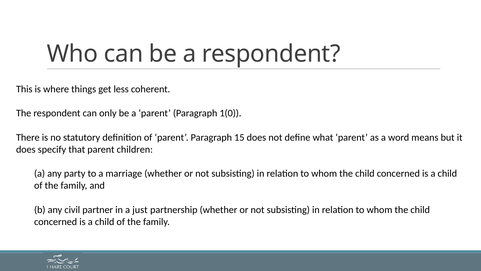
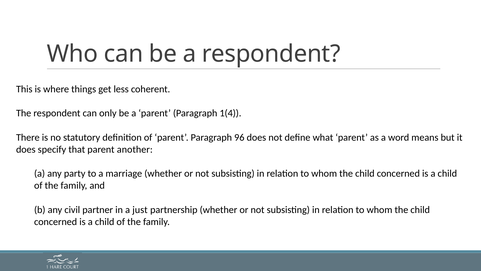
1(0: 1(0 -> 1(4
15: 15 -> 96
children: children -> another
